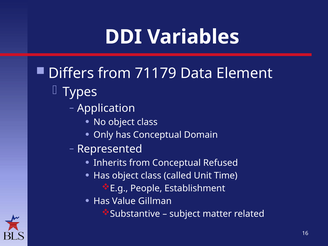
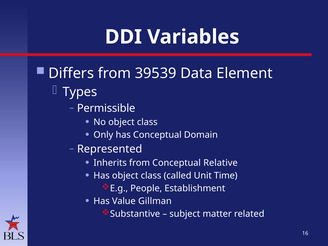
71179: 71179 -> 39539
Application: Application -> Permissible
Refused: Refused -> Relative
